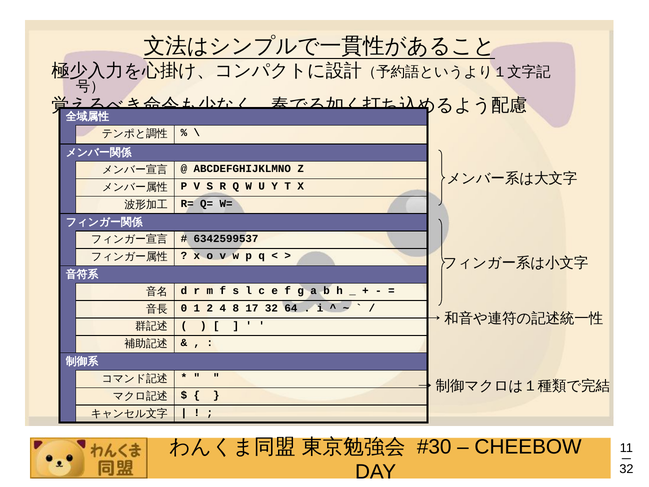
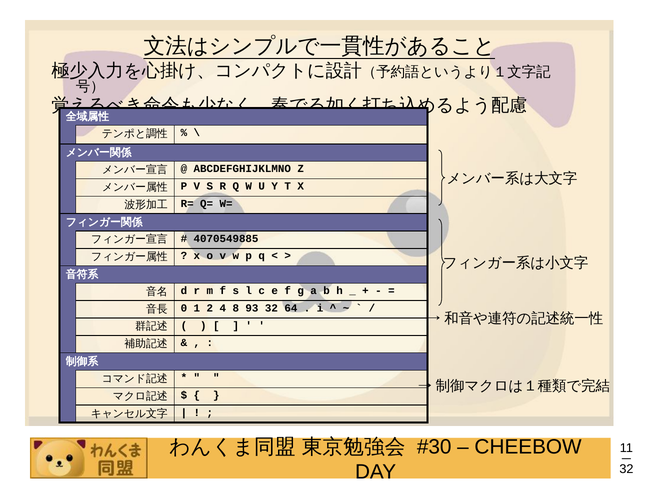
6342599537: 6342599537 -> 4070549885
17: 17 -> 93
